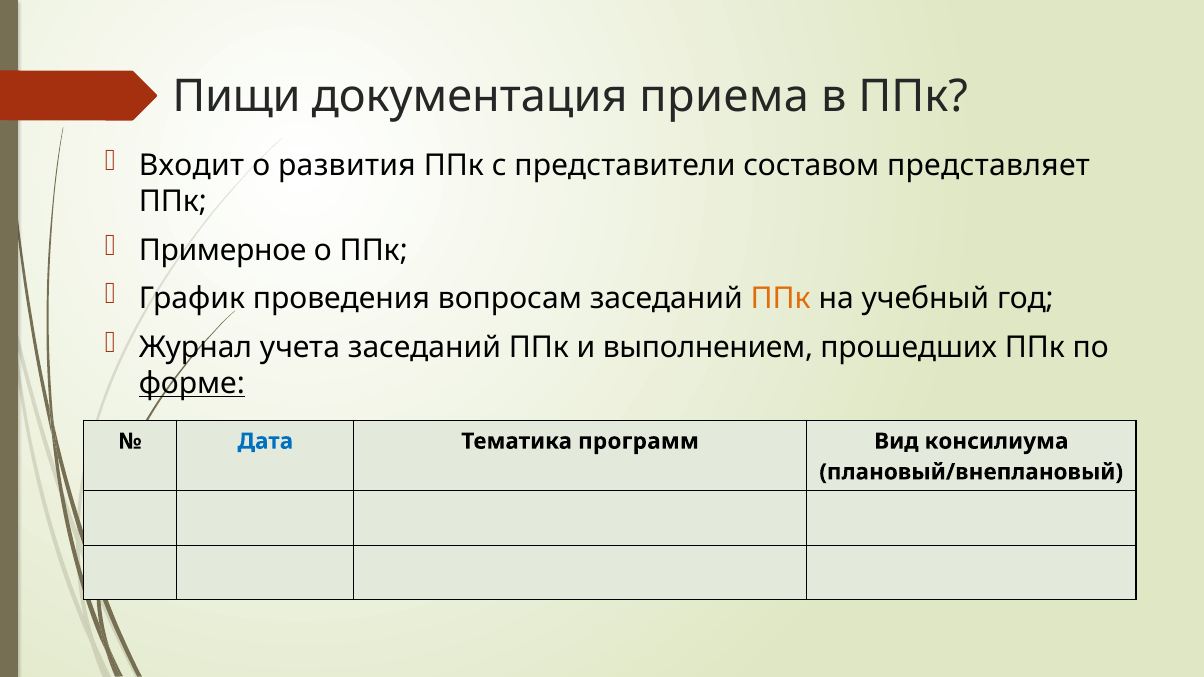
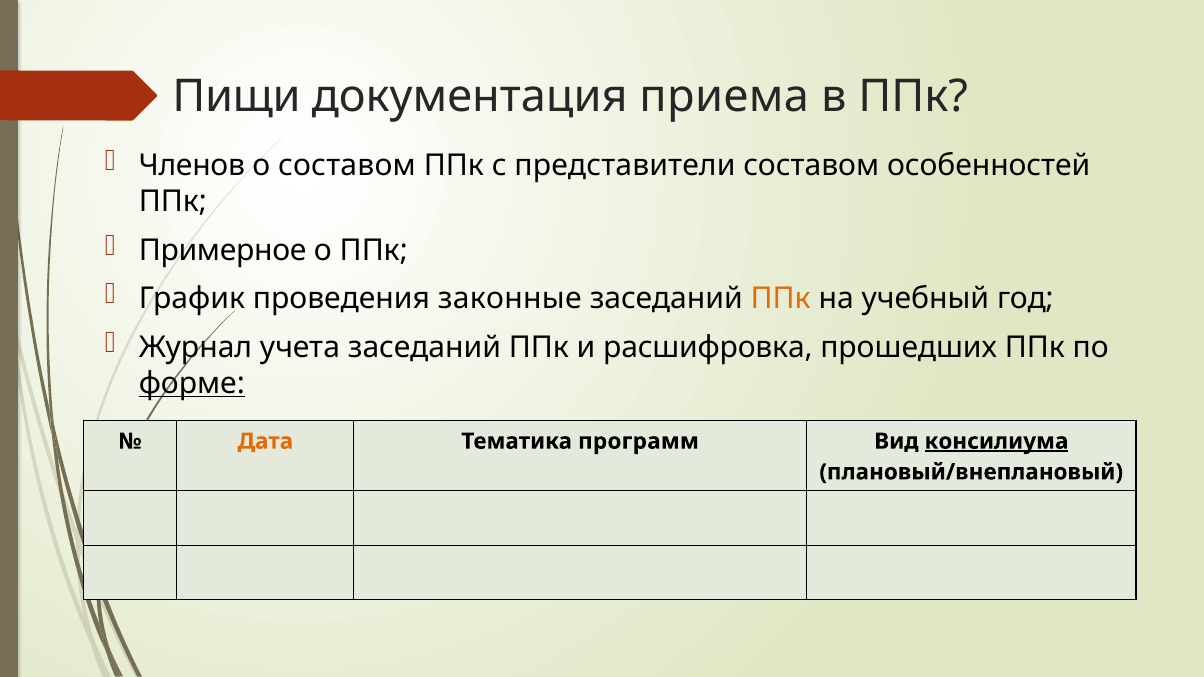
Входит: Входит -> Членов
о развития: развития -> составом
представляет: представляет -> особенностей
вопросам: вопросам -> законные
выполнением: выполнением -> расшифровка
Дата colour: blue -> orange
консилиума underline: none -> present
